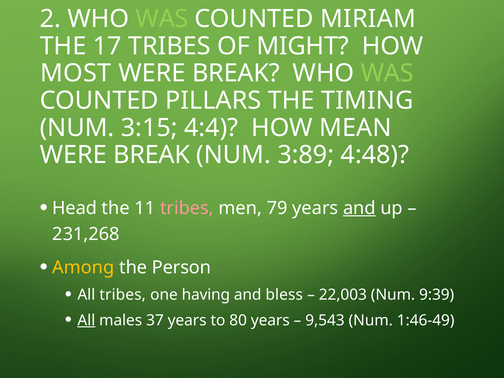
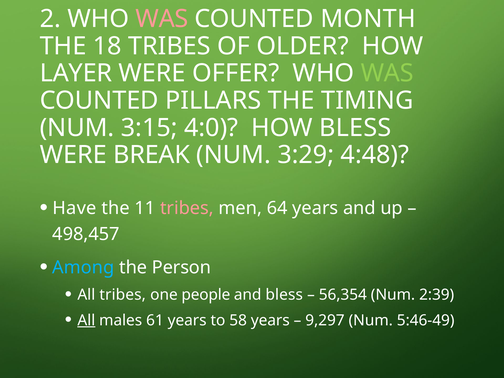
WAS at (162, 19) colour: light green -> pink
MIRIAM: MIRIAM -> MONTH
17: 17 -> 18
MIGHT: MIGHT -> OLDER
MOST: MOST -> LAYER
BREAK at (236, 73): BREAK -> OFFER
4:4: 4:4 -> 4:0
HOW MEAN: MEAN -> BLESS
3:89: 3:89 -> 3:29
Head: Head -> Have
79: 79 -> 64
and at (359, 208) underline: present -> none
231,268: 231,268 -> 498,457
Among colour: yellow -> light blue
having: having -> people
22,003: 22,003 -> 56,354
9:39: 9:39 -> 2:39
37: 37 -> 61
80: 80 -> 58
9,543: 9,543 -> 9,297
1:46-49: 1:46-49 -> 5:46-49
